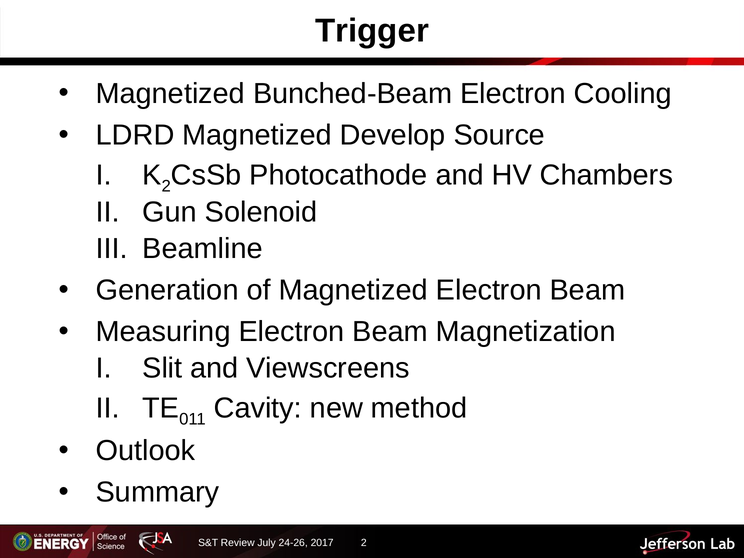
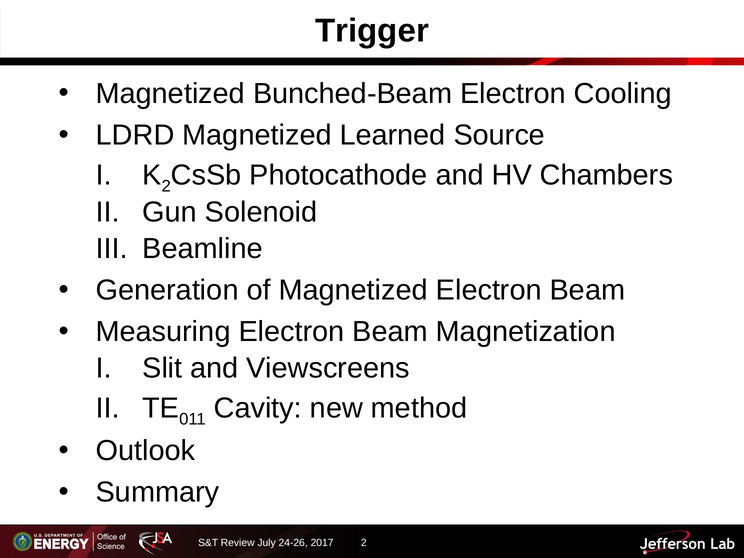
Develop: Develop -> Learned
